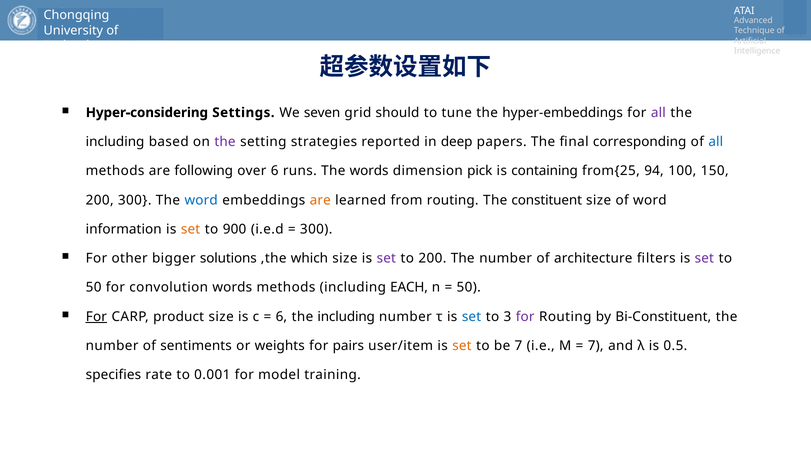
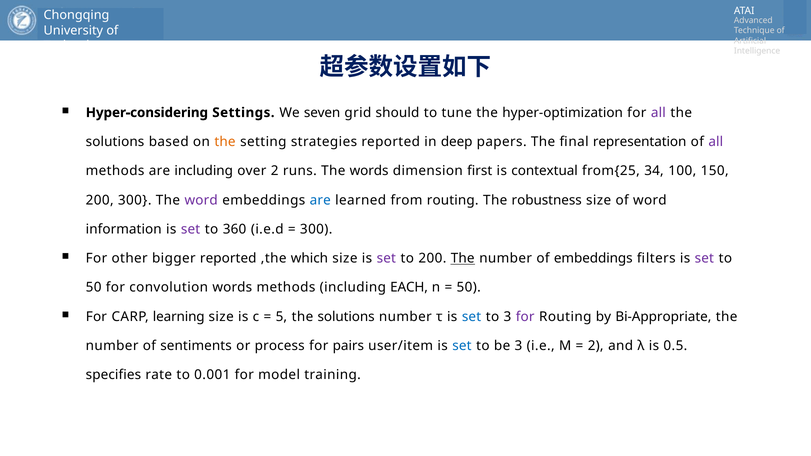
hyper-embeddings: hyper-embeddings -> hyper-optimization
including at (115, 142): including -> solutions
the at (225, 142) colour: purple -> orange
corresponding: corresponding -> representation
all at (716, 142) colour: blue -> purple
are following: following -> including
over 6: 6 -> 2
pick: pick -> first
containing: containing -> contextual
94: 94 -> 34
word at (201, 200) colour: blue -> purple
are at (320, 200) colour: orange -> blue
constituent: constituent -> robustness
set at (191, 229) colour: orange -> purple
900: 900 -> 360
bigger solutions: solutions -> reported
The at (463, 258) underline: none -> present
of architecture: architecture -> embeddings
For at (96, 317) underline: present -> none
product: product -> learning
6 at (281, 317): 6 -> 5
including at (346, 317): including -> solutions
Bi-Constituent: Bi-Constituent -> Bi-Appropriate
weights: weights -> process
set at (462, 346) colour: orange -> blue
be 7: 7 -> 3
7 at (596, 346): 7 -> 2
